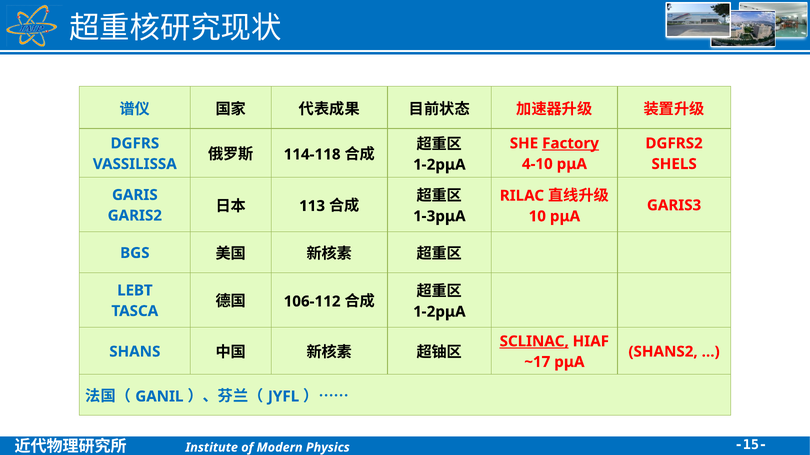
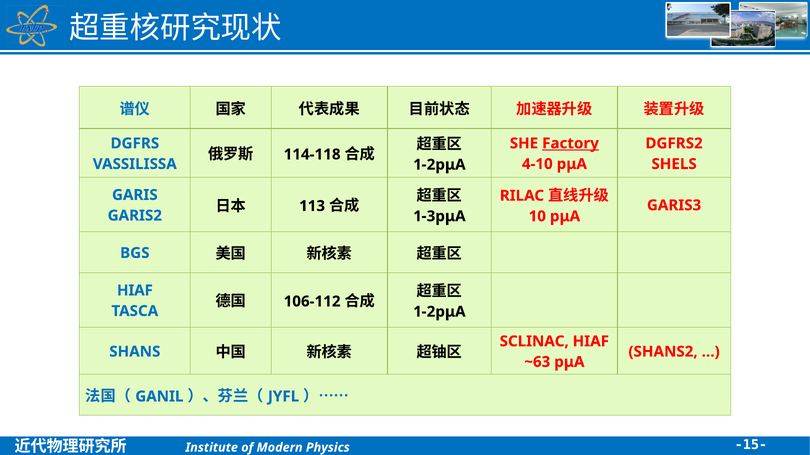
LEBT at (135, 291): LEBT -> HIAF
SCLINAC underline: present -> none
~17: ~17 -> ~63
